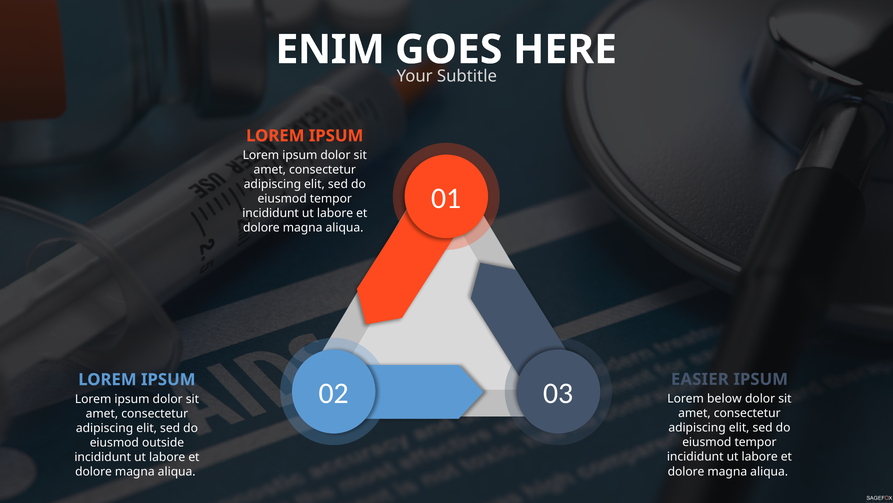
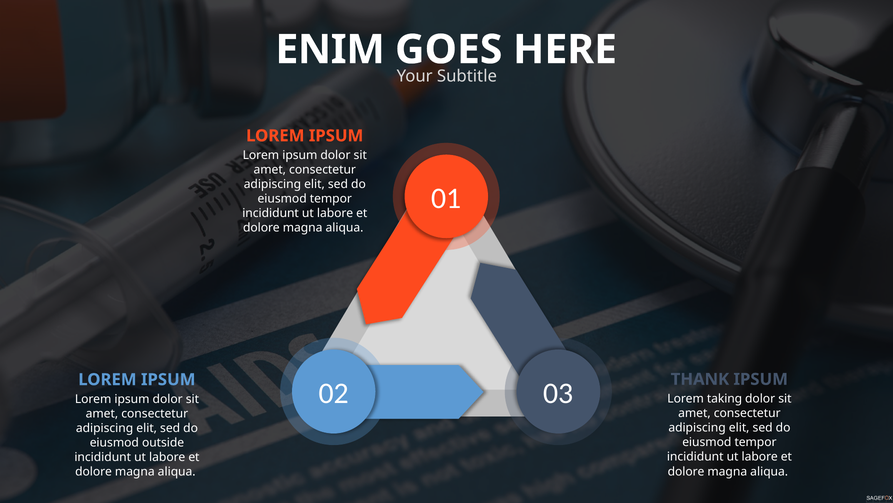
EASIER: EASIER -> THANK
below: below -> taking
